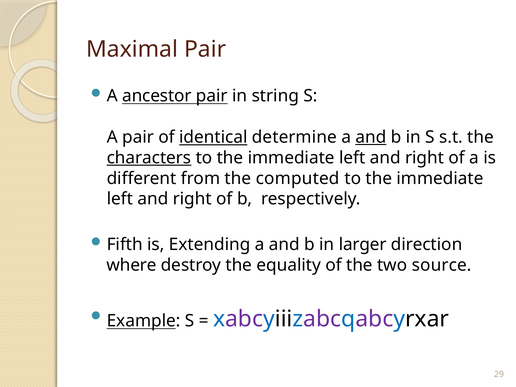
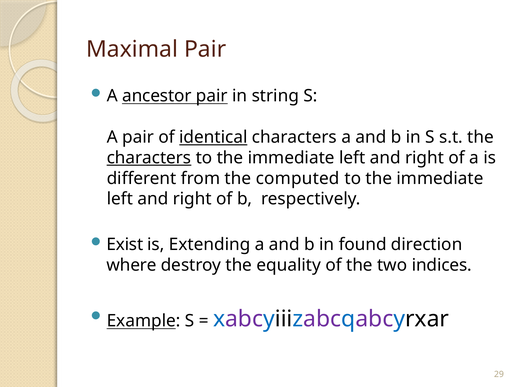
identical determine: determine -> characters
and at (371, 137) underline: present -> none
Fifth: Fifth -> Exist
larger: larger -> found
source: source -> indices
